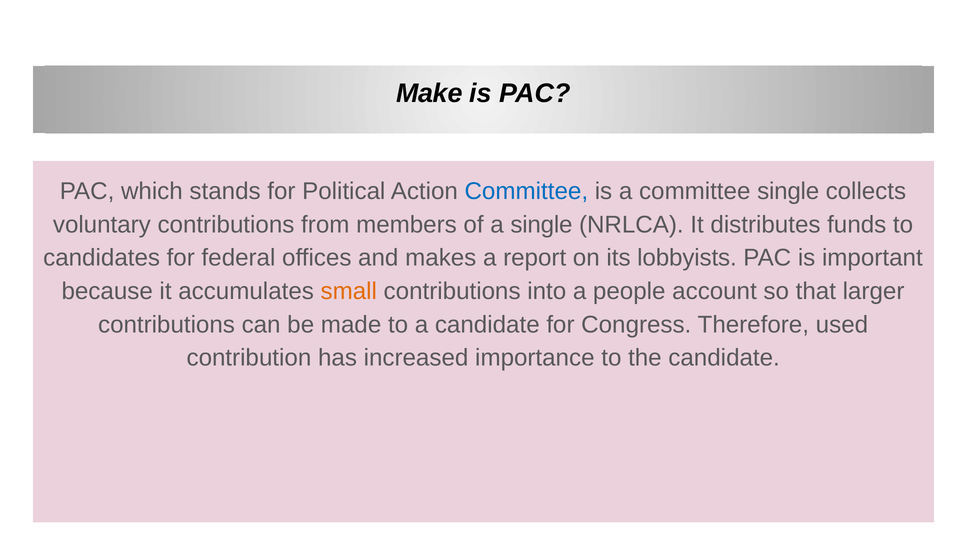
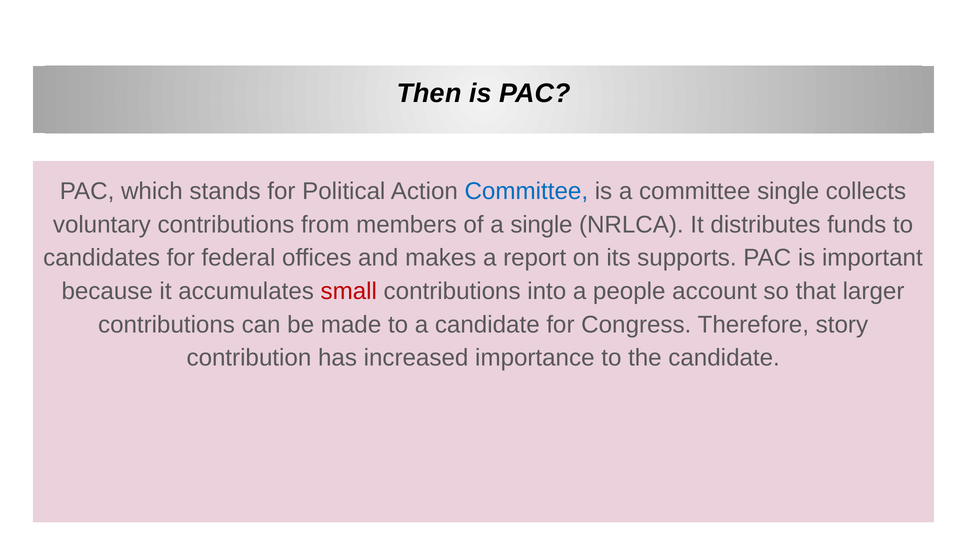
Make: Make -> Then
lobbyists: lobbyists -> supports
small colour: orange -> red
used: used -> story
